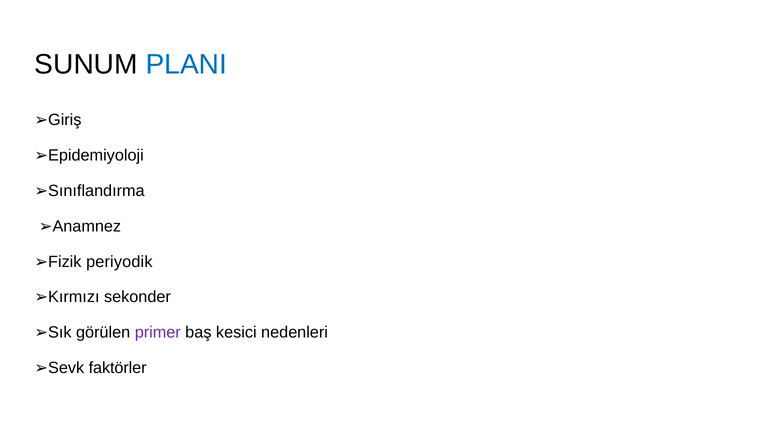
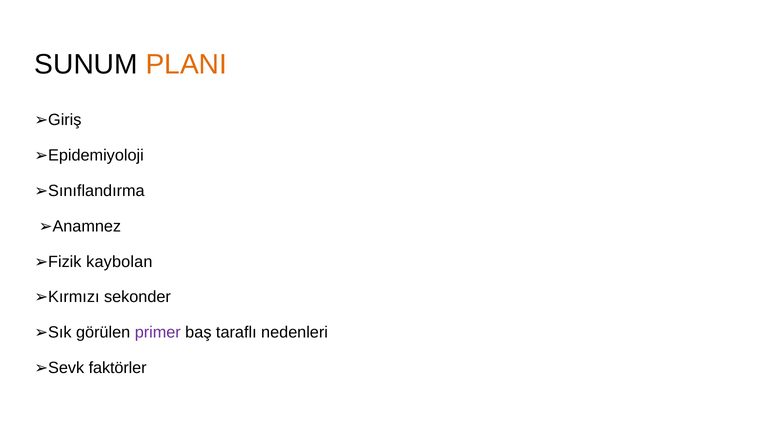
PLANI colour: blue -> orange
periyodik: periyodik -> kaybolan
kesici: kesici -> taraflı
